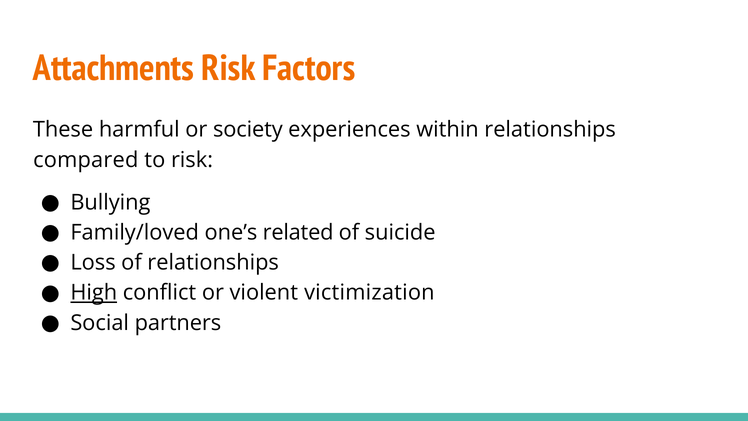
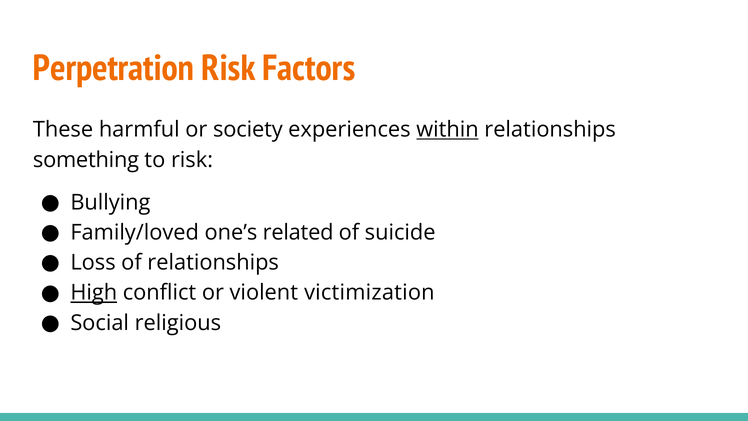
Attachments: Attachments -> Perpetration
within underline: none -> present
compared: compared -> something
partners: partners -> religious
